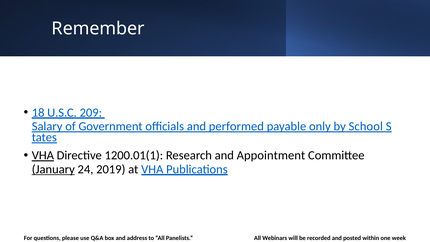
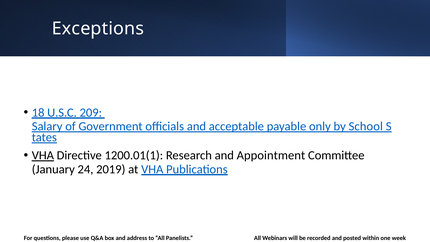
Remember: Remember -> Exceptions
performed: performed -> acceptable
January underline: present -> none
